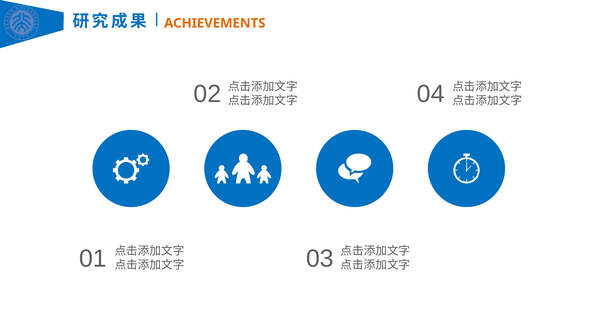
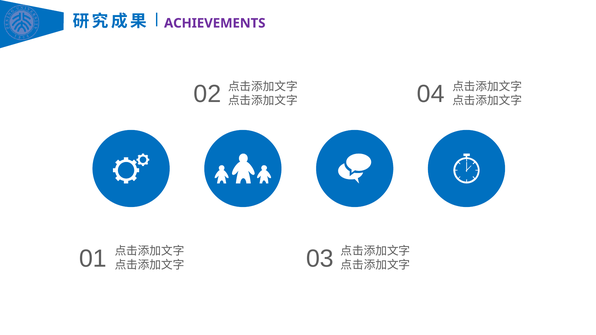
ACHIEVEMENTS colour: orange -> purple
